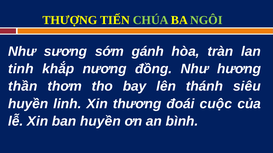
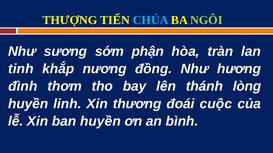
CHÚA colour: light green -> light blue
gánh: gánh -> phận
thần: thần -> đình
siêu: siêu -> lòng
